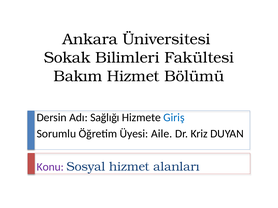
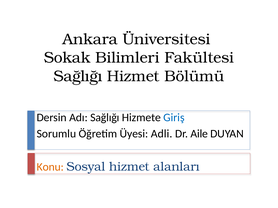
Bakım at (78, 76): Bakım -> Sağlığı
Aile: Aile -> Adli
Kriz: Kriz -> Aile
Konu colour: purple -> orange
